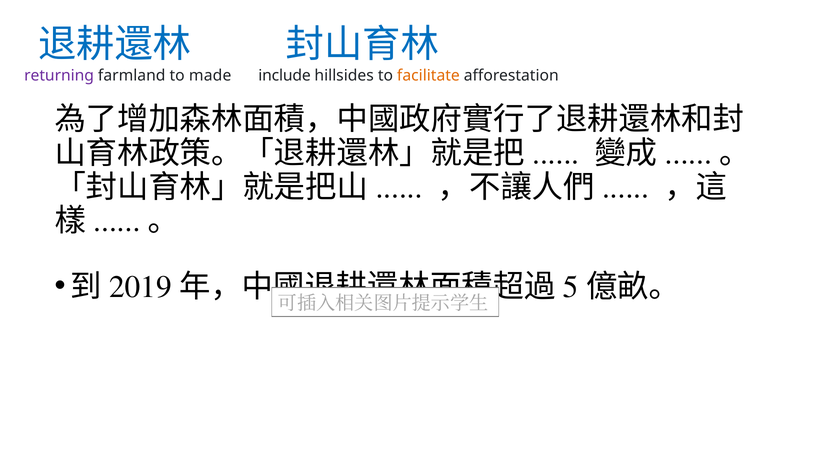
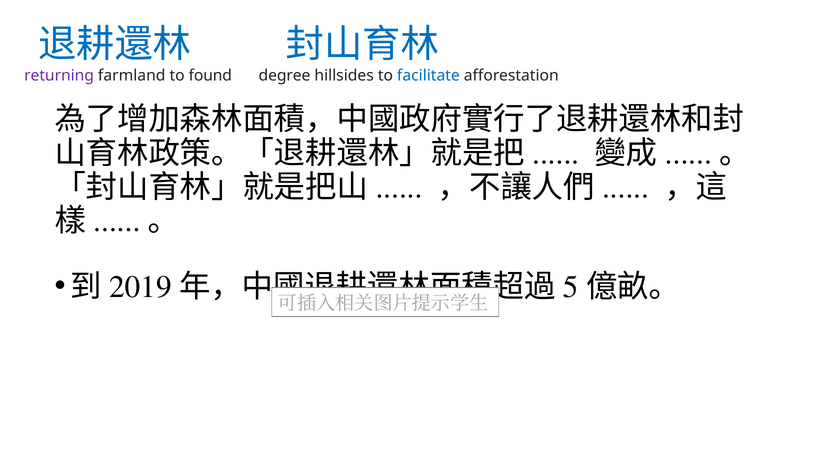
made: made -> found
include: include -> degree
facilitate colour: orange -> blue
